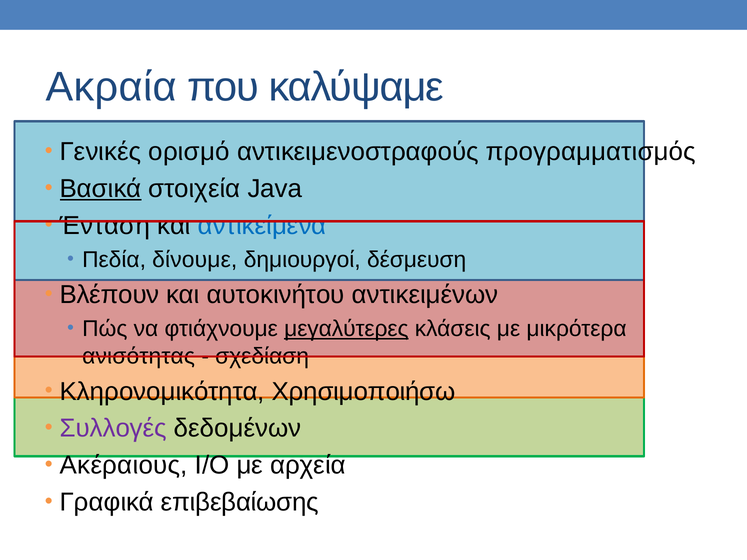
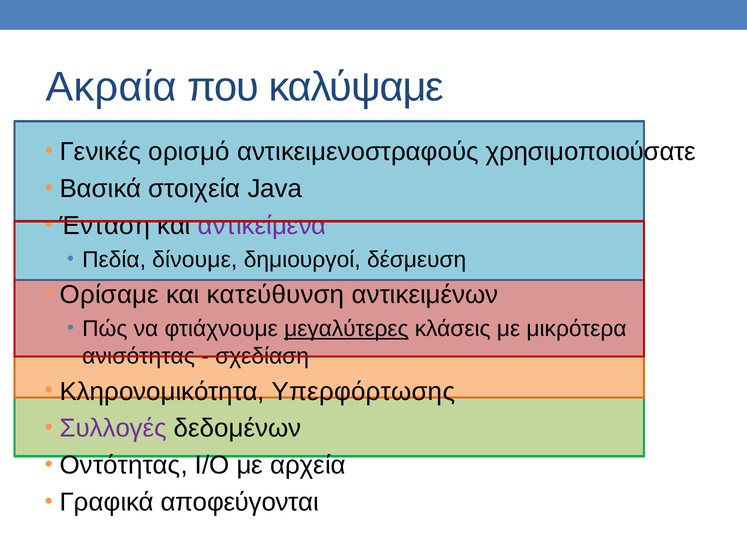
προγραμματισμός: προγραμματισμός -> χρησιμοποιούσατε
Βασικά underline: present -> none
αντικείμενα colour: blue -> purple
Βλέπουν: Βλέπουν -> Ορίσαμε
αυτοκινήτου: αυτοκινήτου -> κατεύθυνση
Χρησιμοποιήσω: Χρησιμοποιήσω -> Υπερφόρτωσης
Ακέραιους: Ακέραιους -> Οντότητας
επιβεβαίωσης: επιβεβαίωσης -> αποφεύγονται
